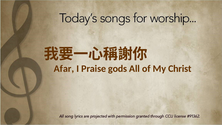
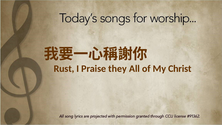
Afar: Afar -> Rust
gods: gods -> they
